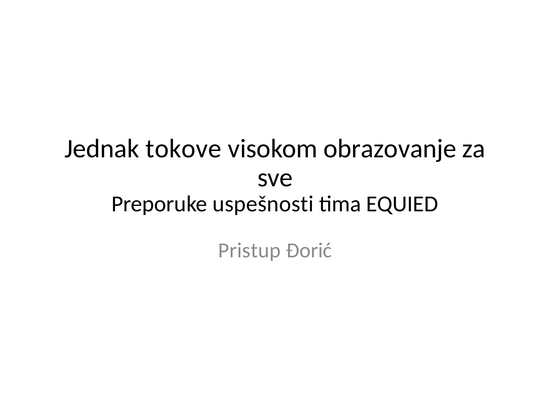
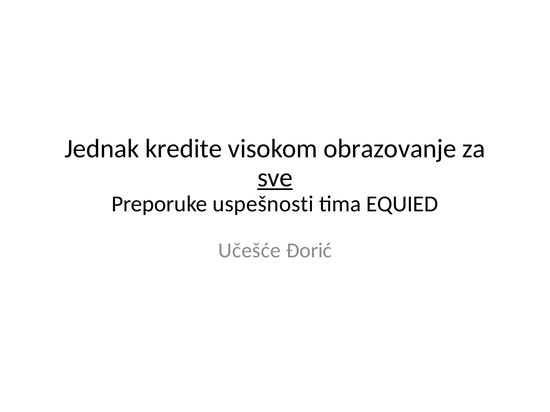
tokove: tokove -> kredite
sve underline: none -> present
Pristup: Pristup -> Učešće
